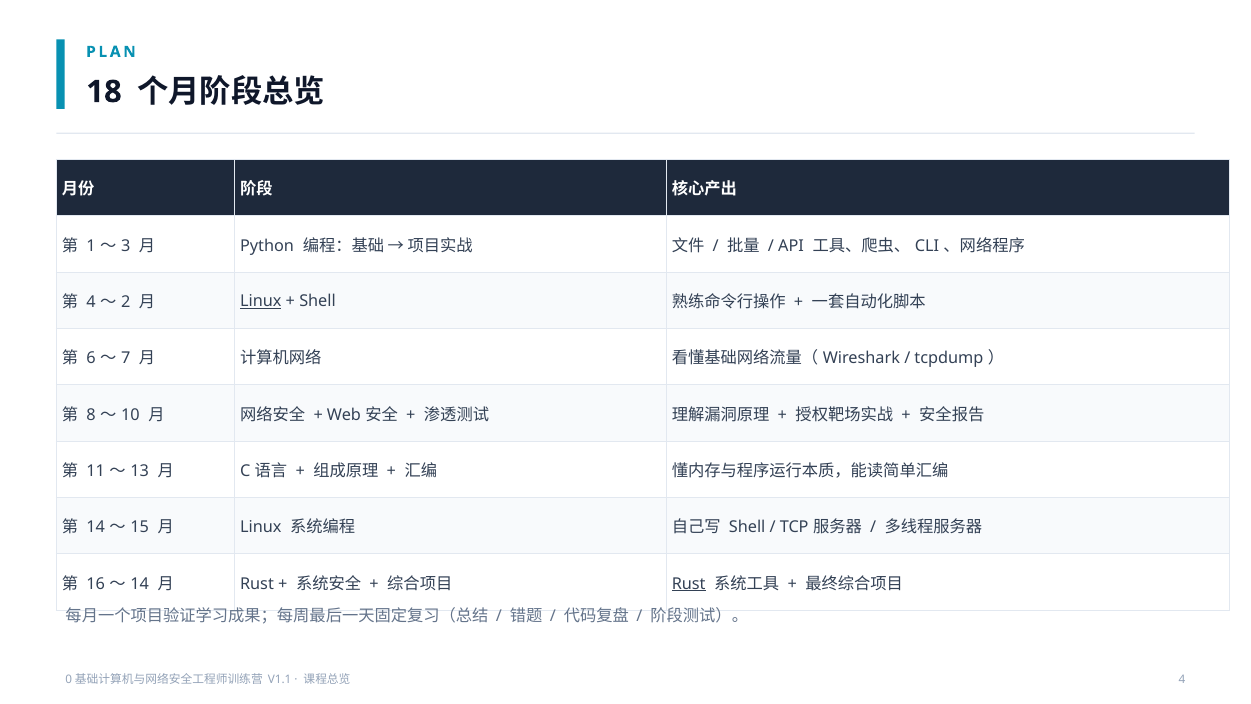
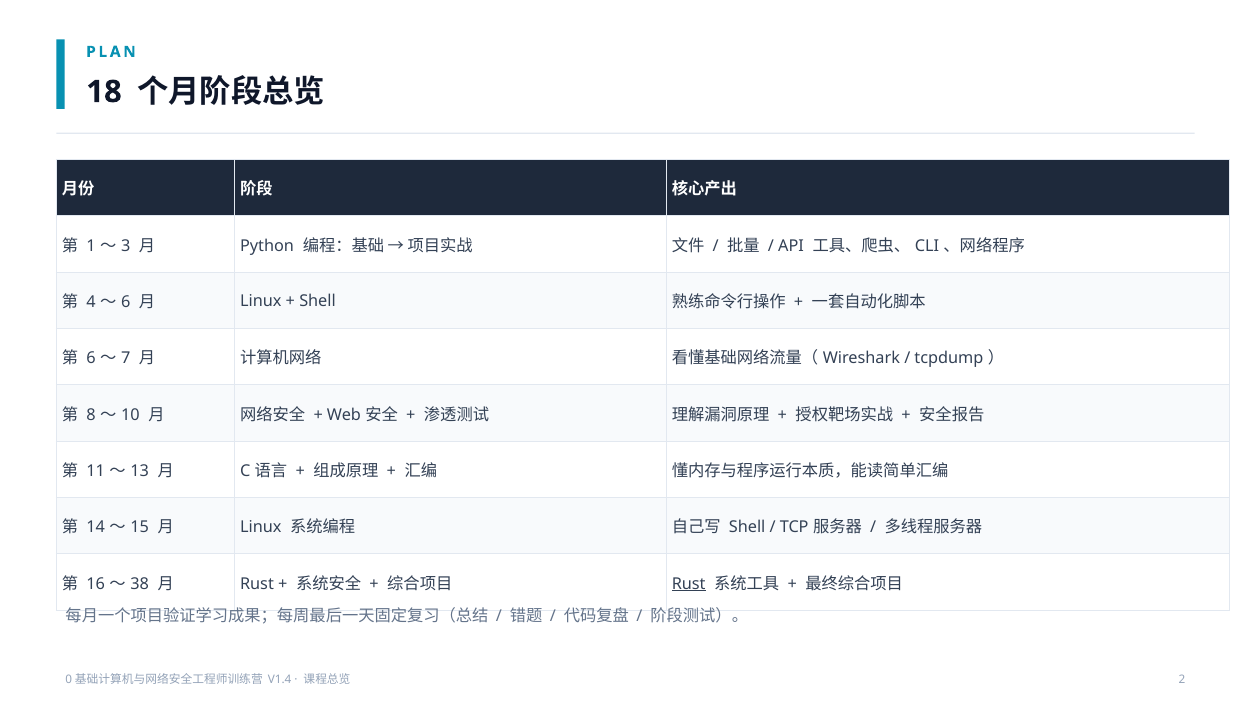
2 at (126, 302): 2 -> 6
Linux at (261, 301) underline: present -> none
14 at (140, 583): 14 -> 38
V1.1: V1.1 -> V1.4
4 at (1182, 679): 4 -> 2
